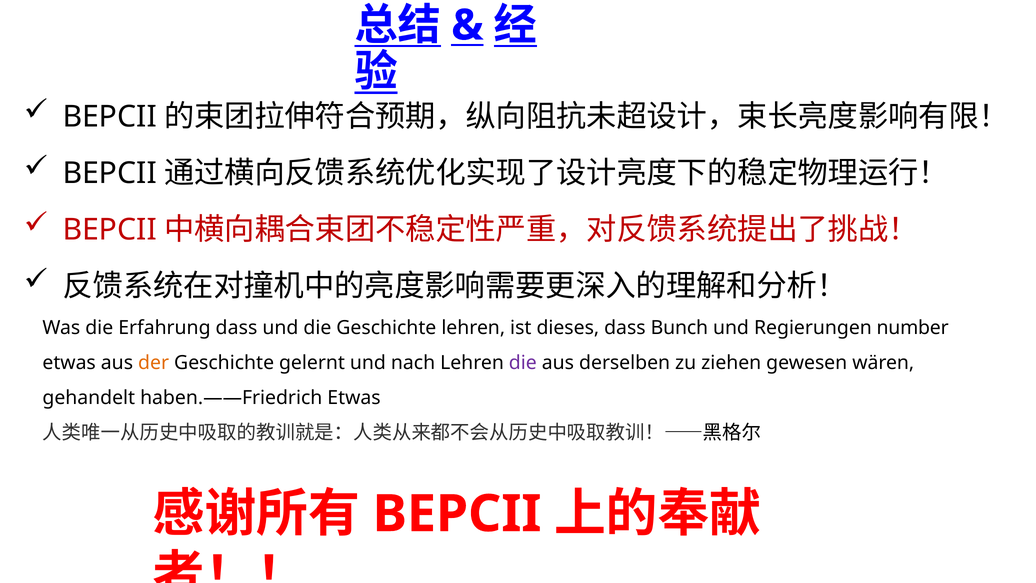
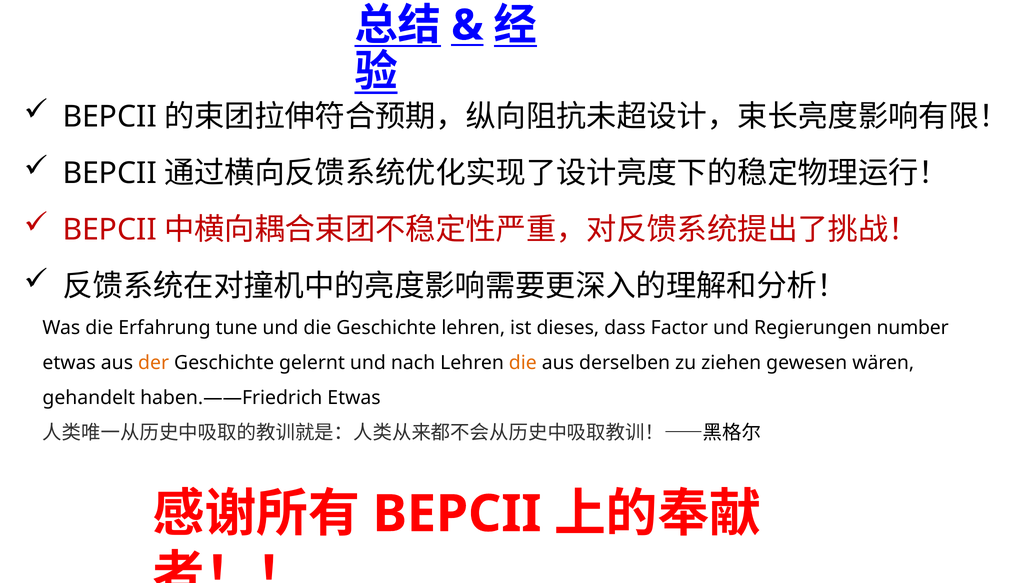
Erfahrung dass: dass -> tune
Bunch: Bunch -> Factor
die at (523, 363) colour: purple -> orange
